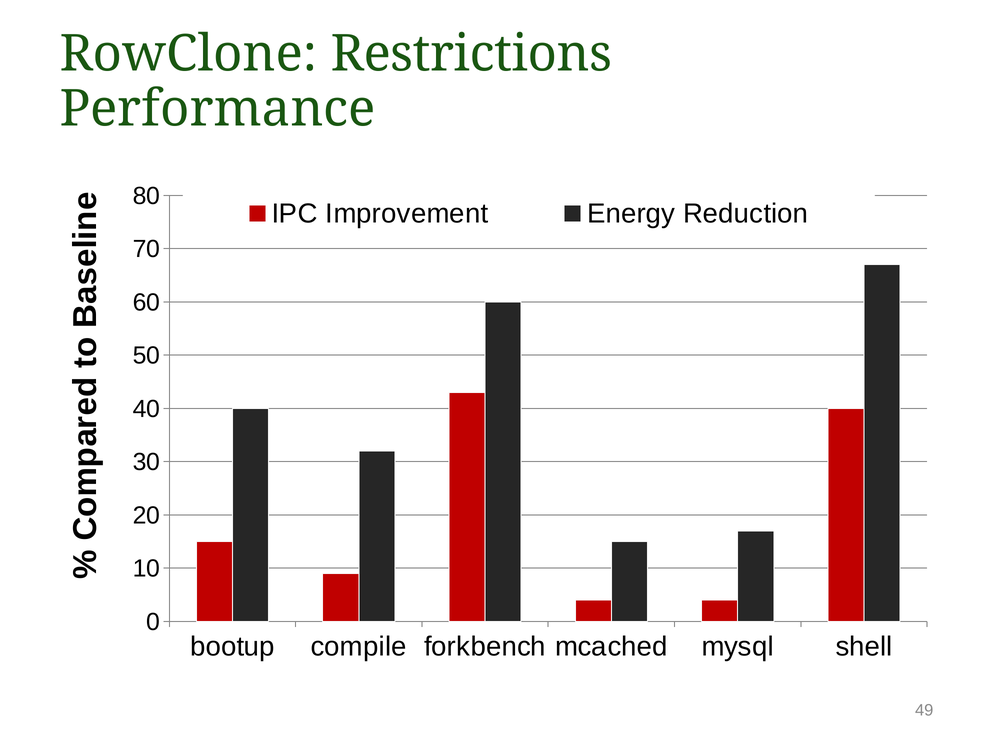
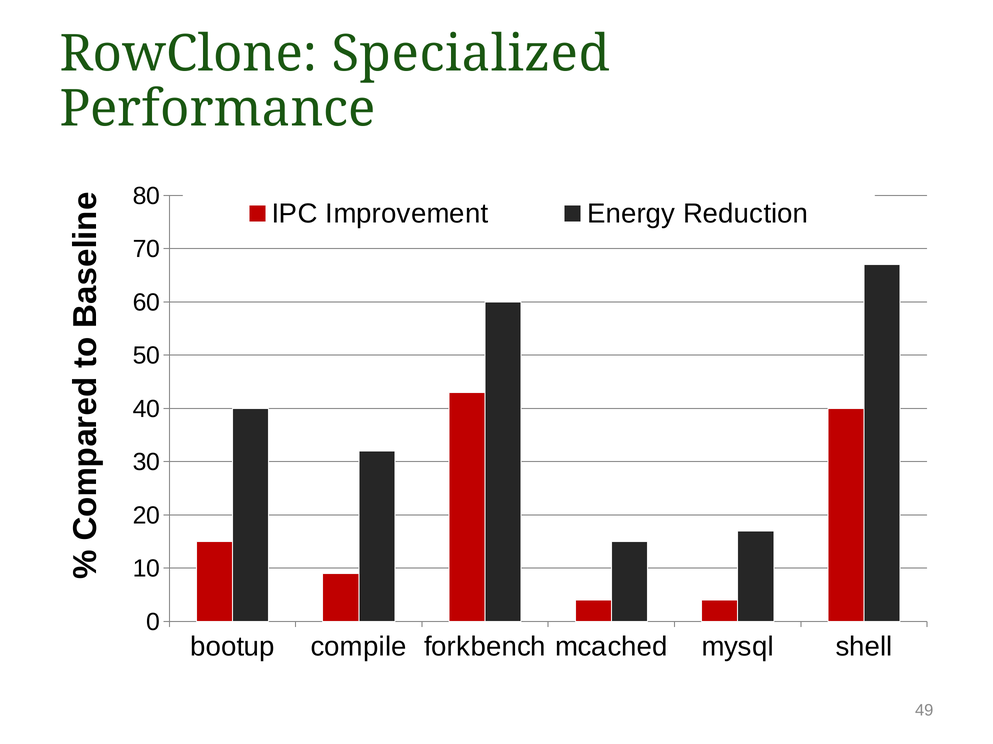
Restrictions: Restrictions -> Specialized
